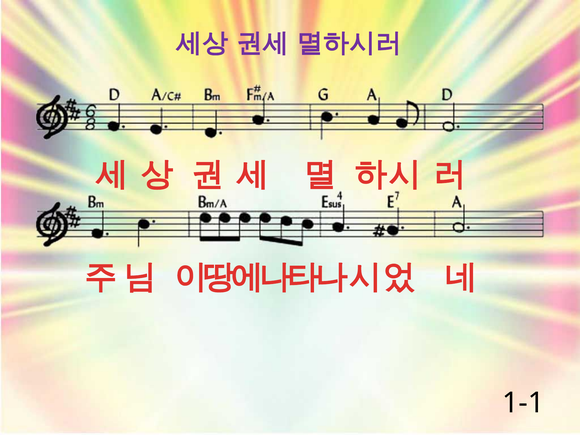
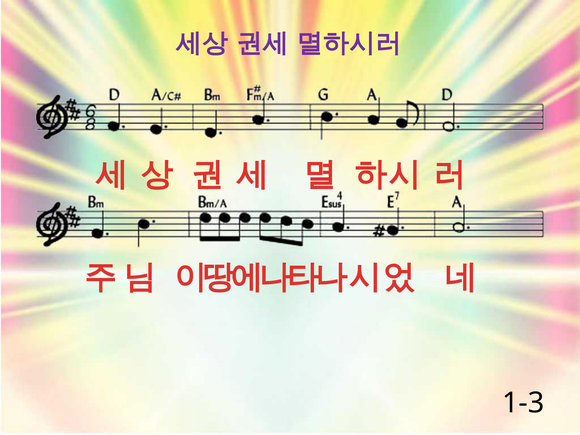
1-1: 1-1 -> 1-3
